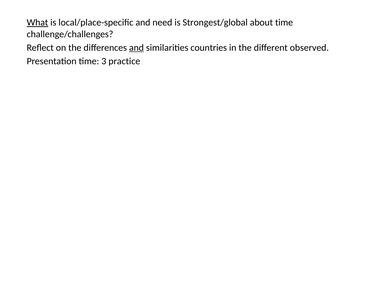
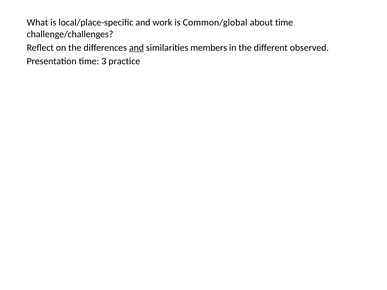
What underline: present -> none
need: need -> work
Strongest/global: Strongest/global -> Common/global
countries: countries -> members
